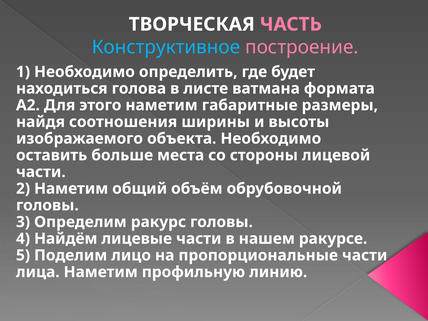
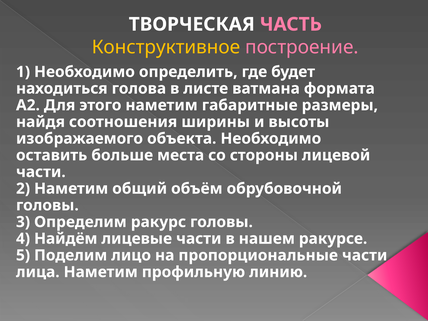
Конструктивное colour: light blue -> yellow
